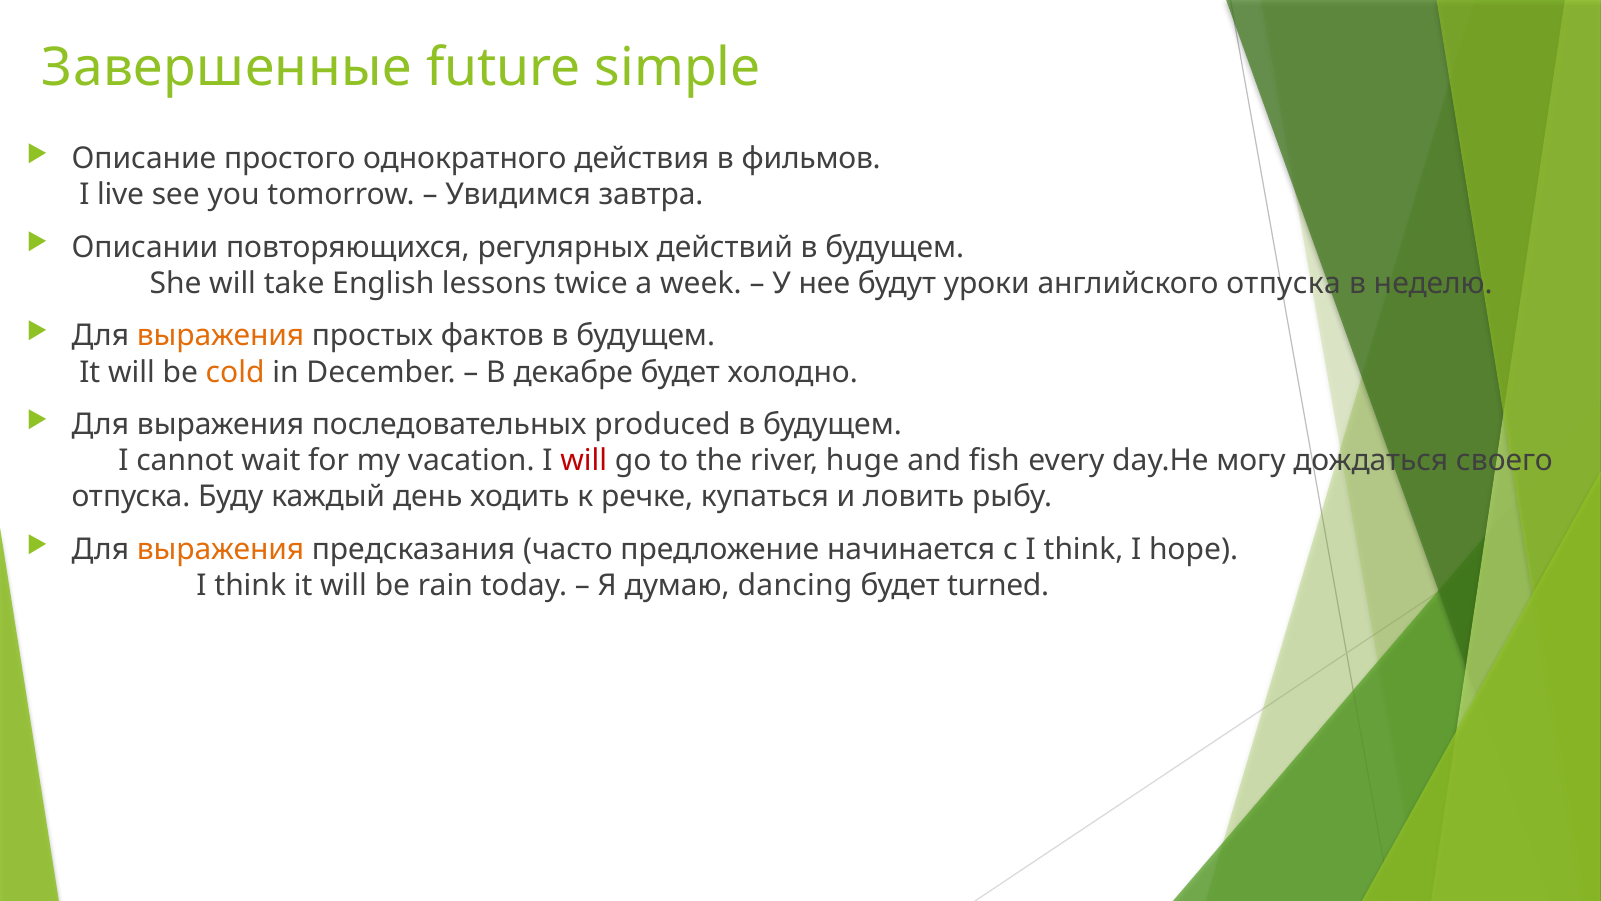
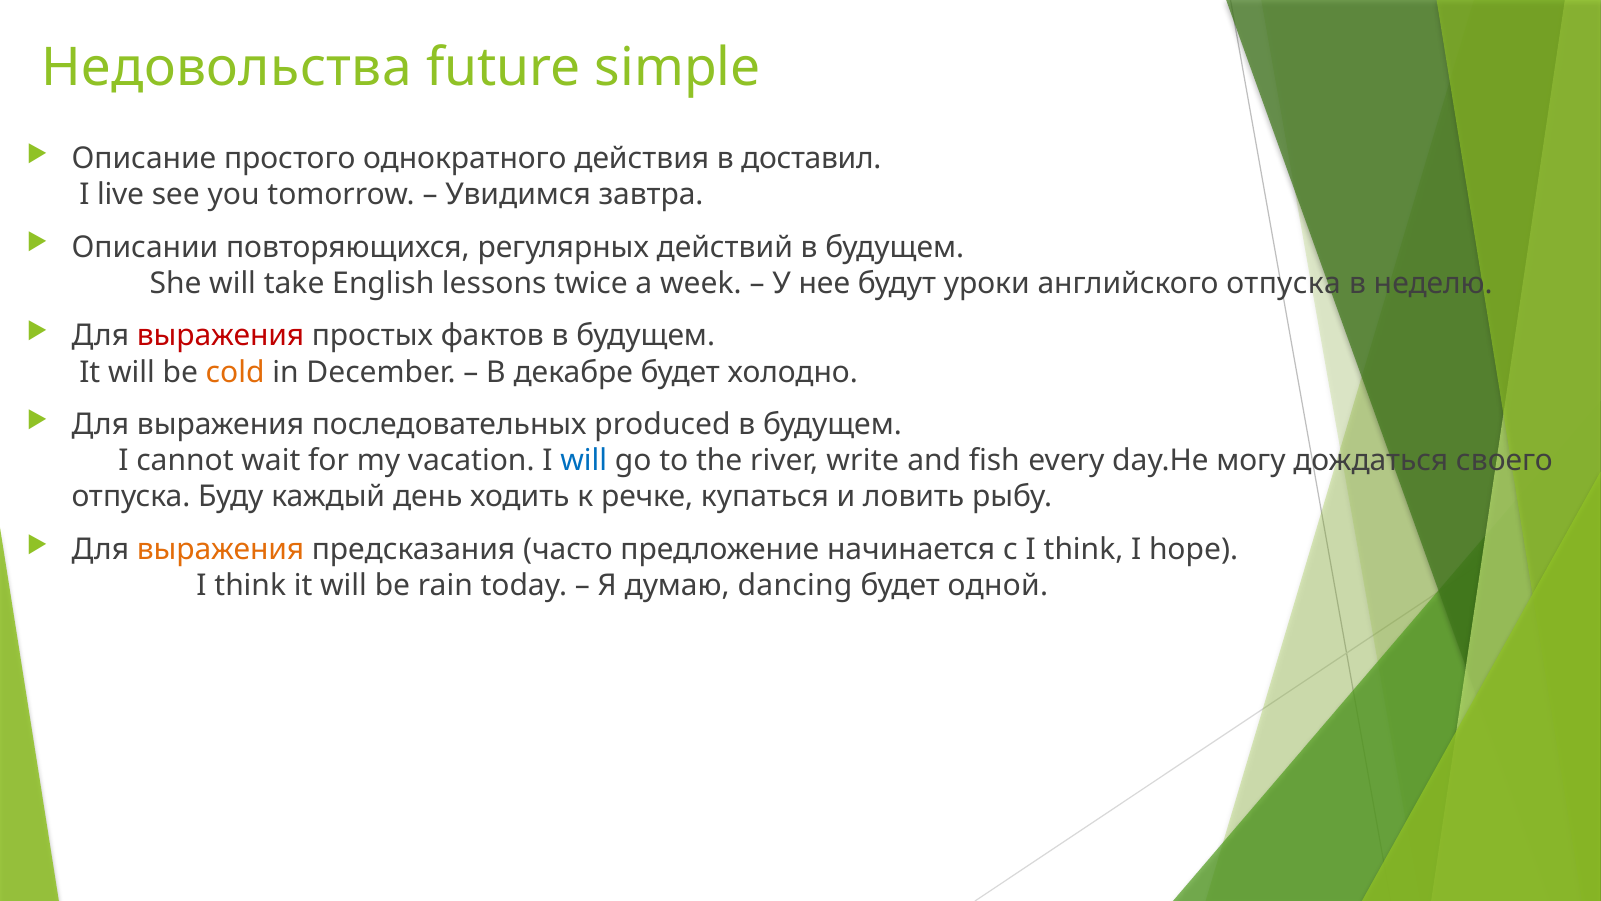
Завершенные: Завершенные -> Недовольства
фильмов: фильмов -> доставил
выражения at (221, 336) colour: orange -> red
will at (584, 461) colour: red -> blue
huge: huge -> write
turned: turned -> одной
